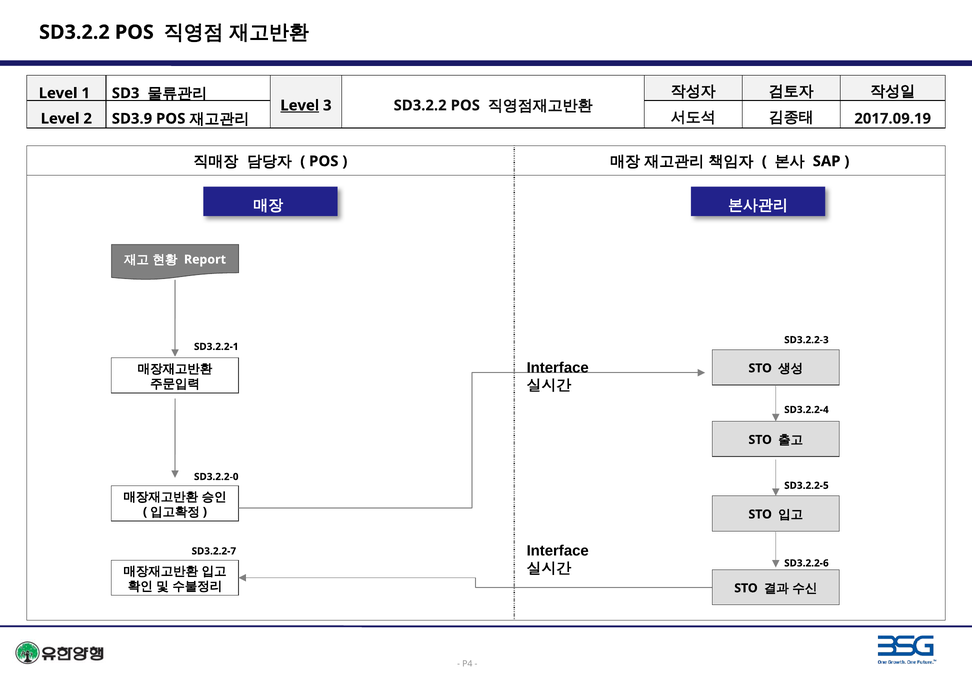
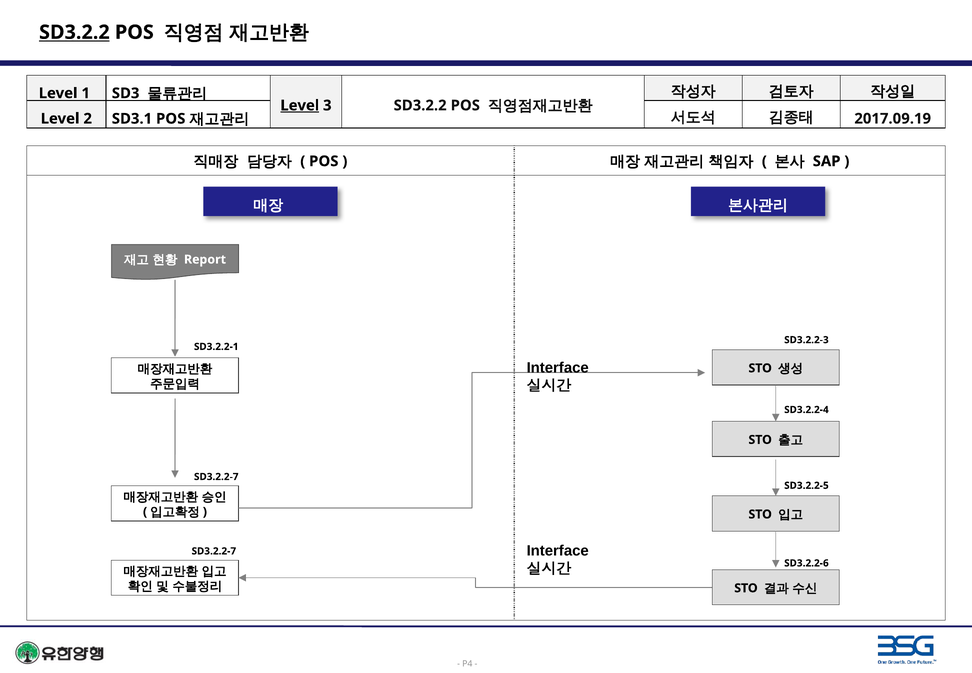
SD3.2.2 at (74, 32) underline: none -> present
SD3.9: SD3.9 -> SD3.1
SD3.2.2-0 at (216, 477): SD3.2.2-0 -> SD3.2.2-7
